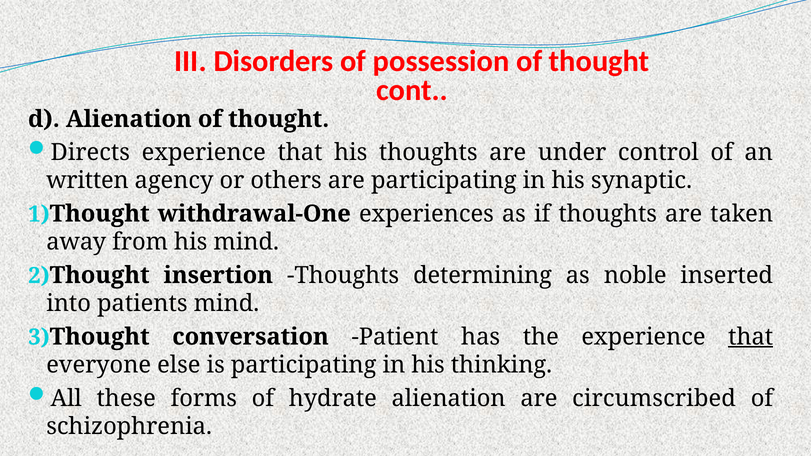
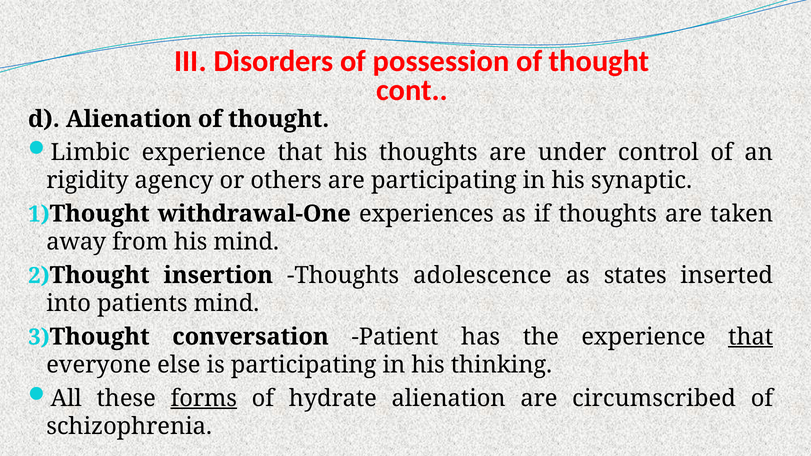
Directs: Directs -> Limbic
written: written -> rigidity
determining: determining -> adolescence
noble: noble -> states
forms underline: none -> present
